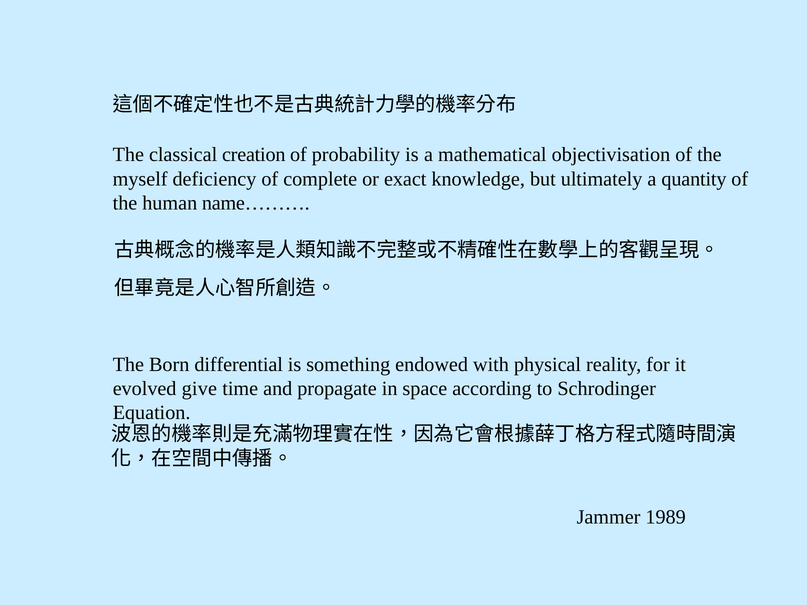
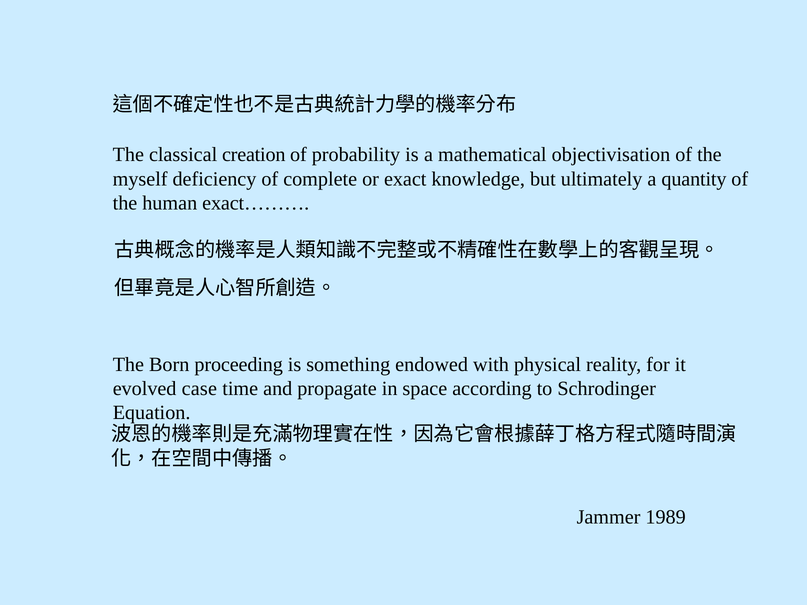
name………: name……… -> exact………
differential: differential -> proceeding
give: give -> case
